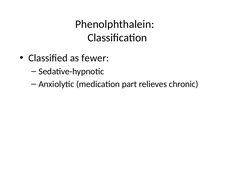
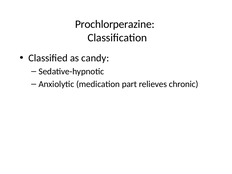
Phenolphthalein: Phenolphthalein -> Prochlorperazine
fewer: fewer -> candy
